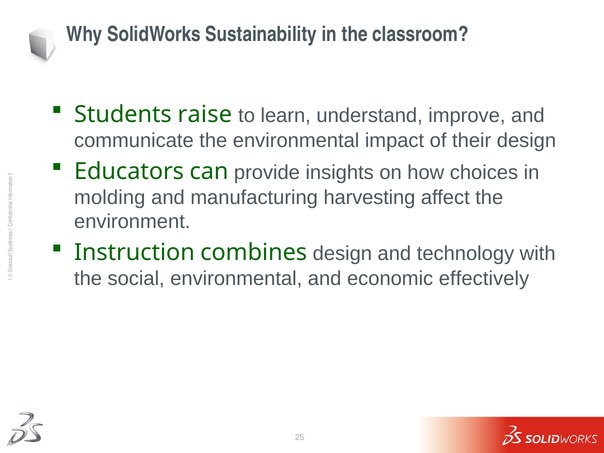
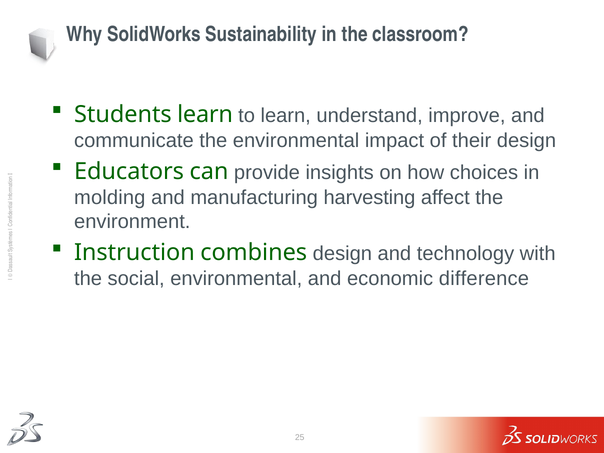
Students raise: raise -> learn
effectively: effectively -> difference
